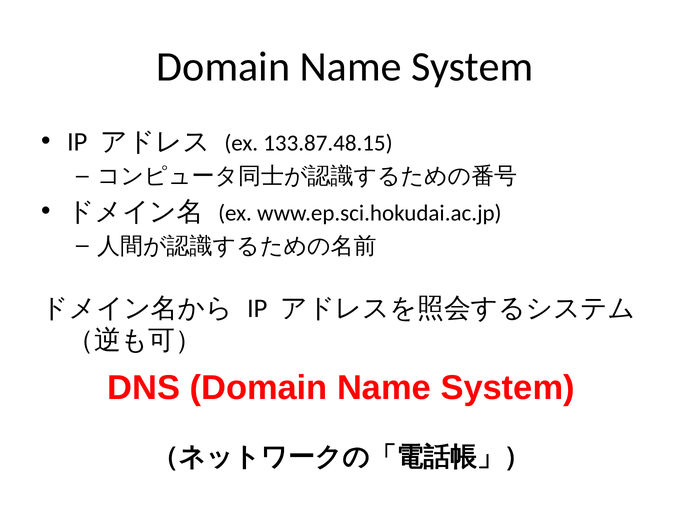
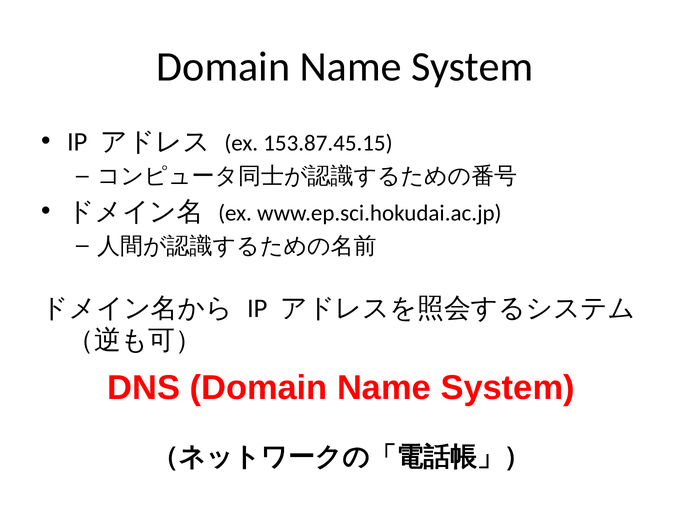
133.87.48.15: 133.87.48.15 -> 153.87.45.15
